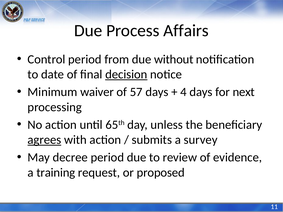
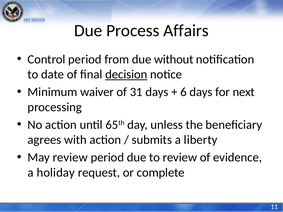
57: 57 -> 31
4: 4 -> 6
agrees underline: present -> none
survey: survey -> liberty
May decree: decree -> review
training: training -> holiday
proposed: proposed -> complete
